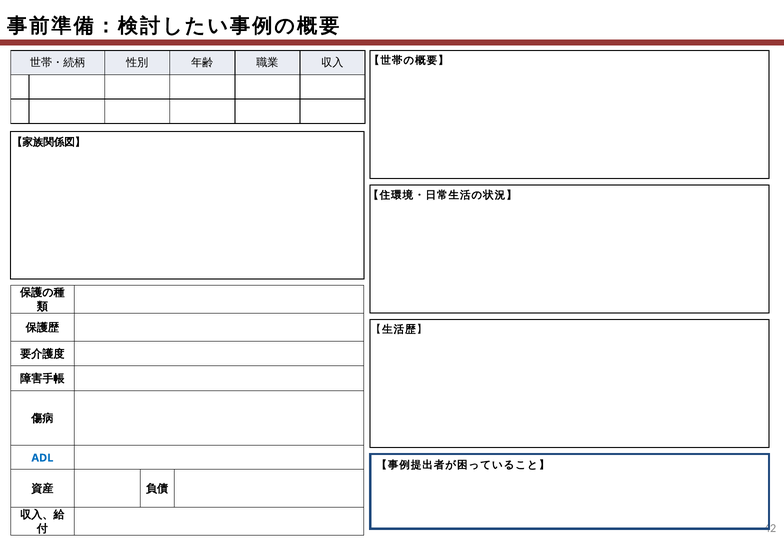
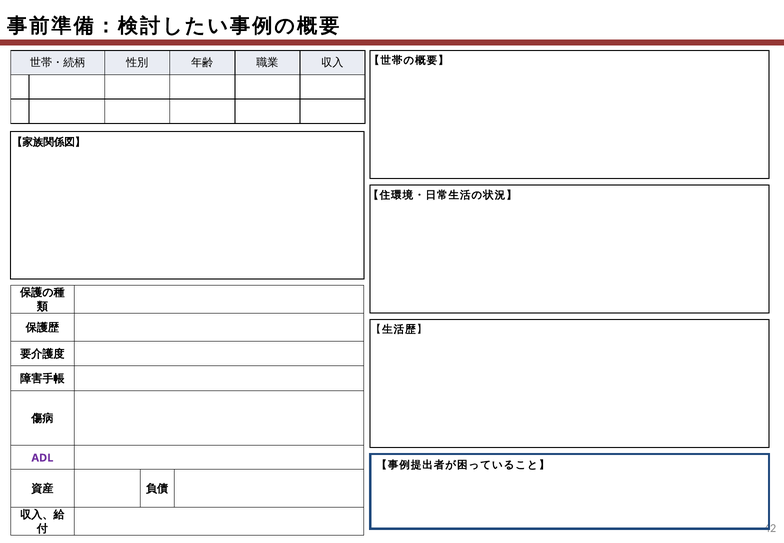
ADL colour: blue -> purple
